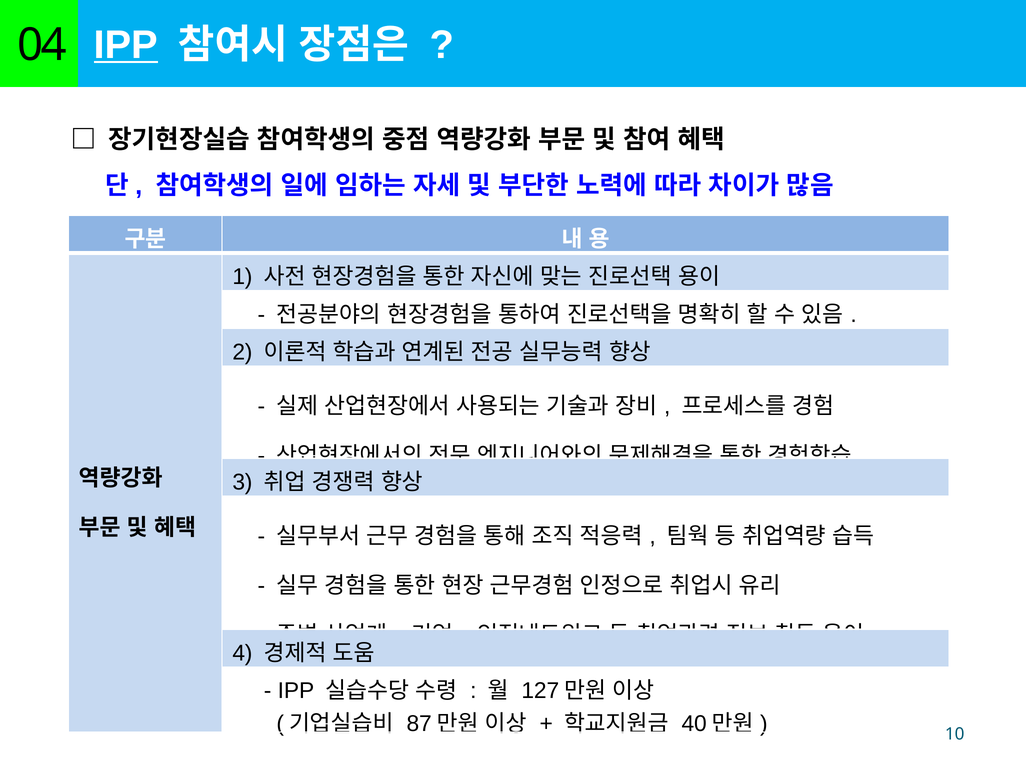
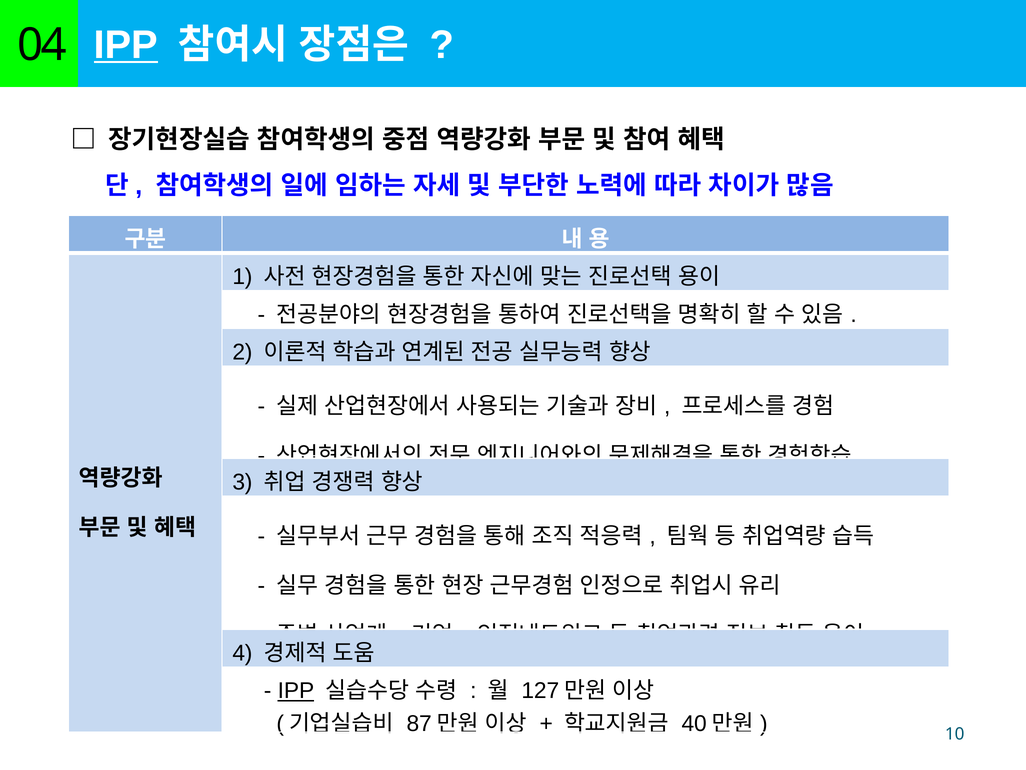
IPP at (296, 690) underline: none -> present
